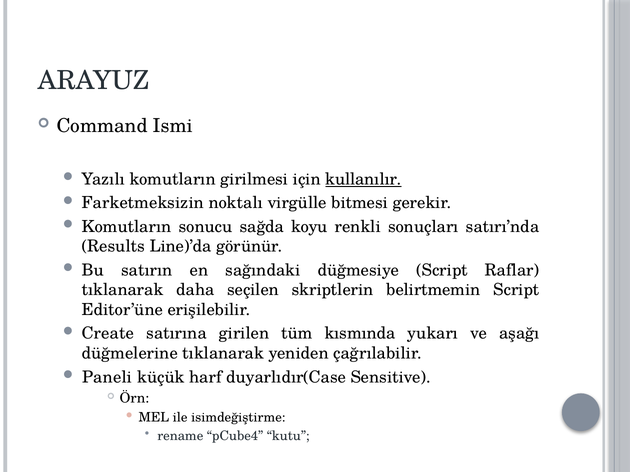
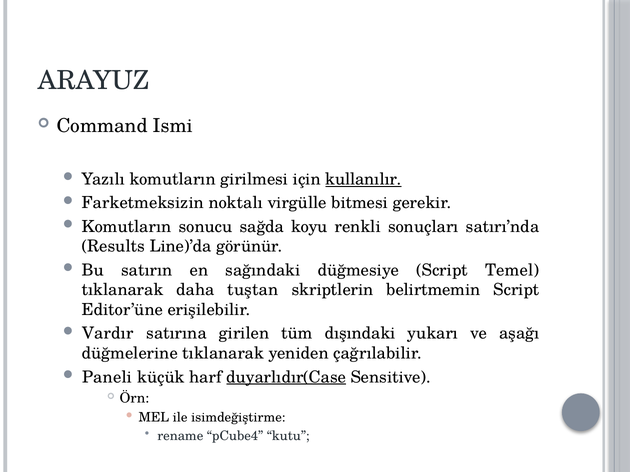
Raflar: Raflar -> Temel
seçilen: seçilen -> tuştan
Create: Create -> Vardır
kısmında: kısmında -> dışındaki
duyarlıdır(Case underline: none -> present
